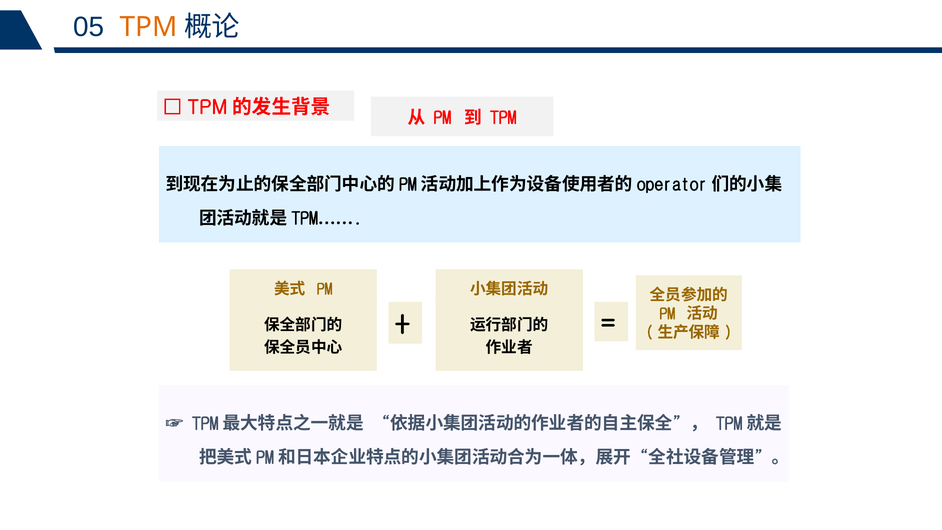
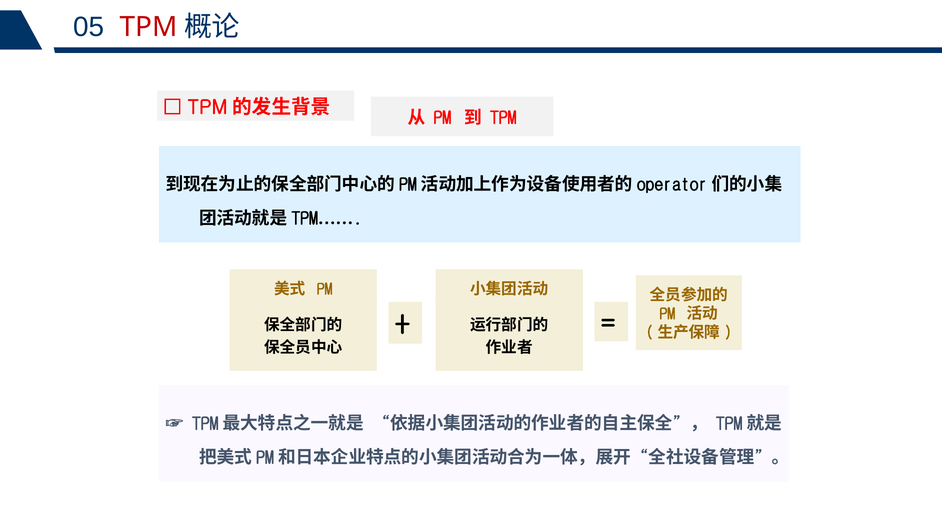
TPM at (149, 27) colour: orange -> red
